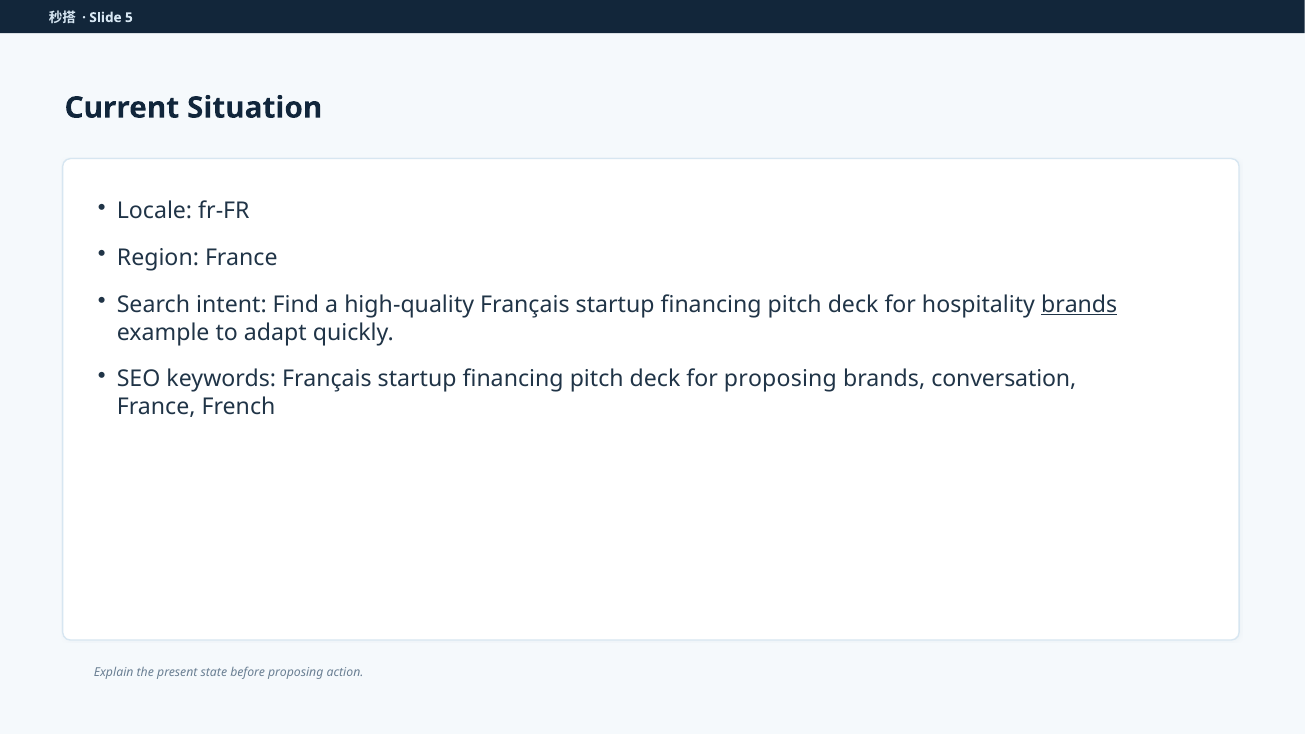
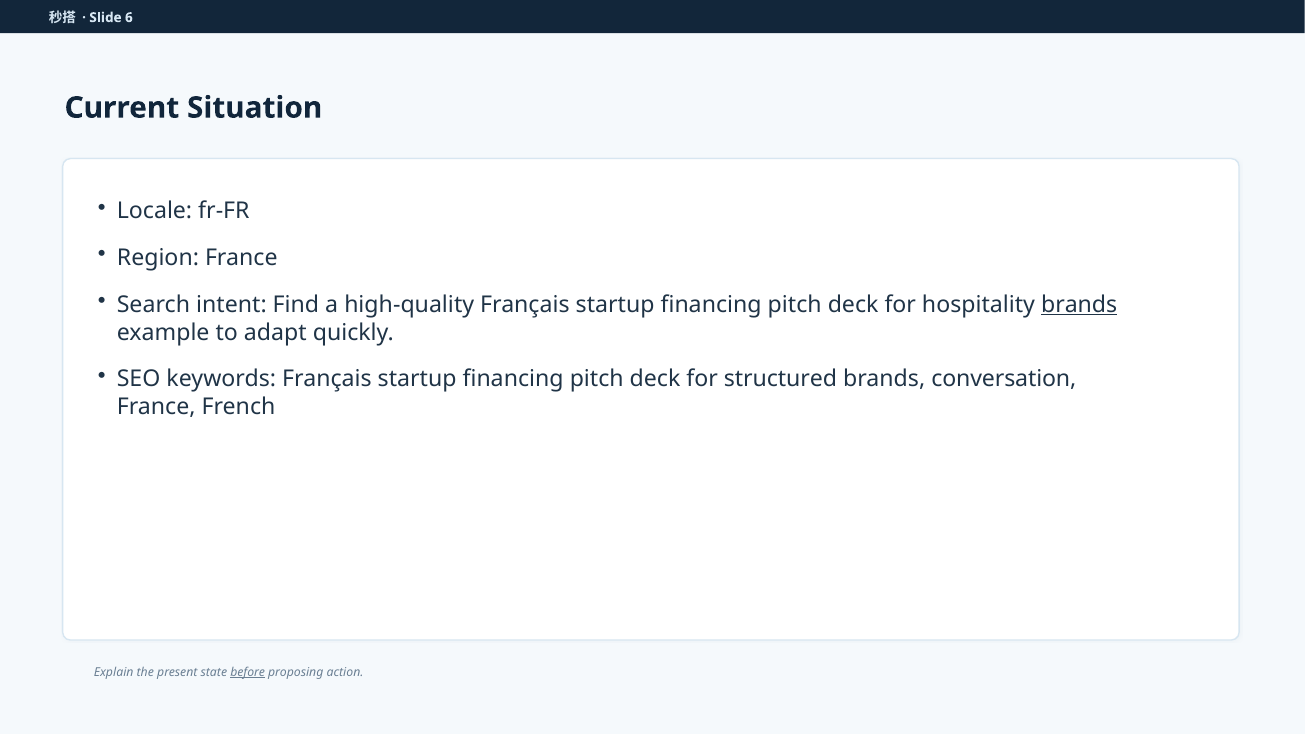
5: 5 -> 6
for proposing: proposing -> structured
before underline: none -> present
